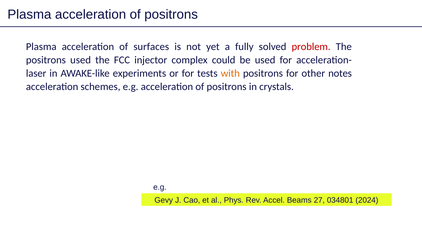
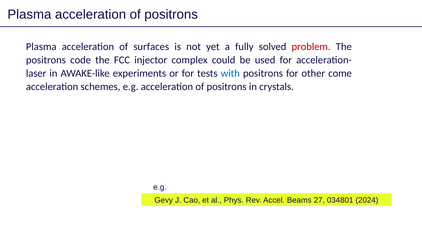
positrons used: used -> code
with colour: orange -> blue
notes: notes -> come
